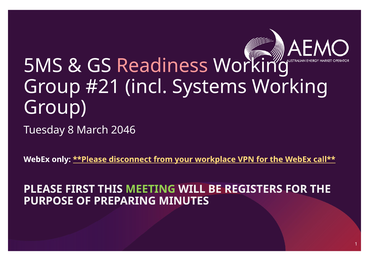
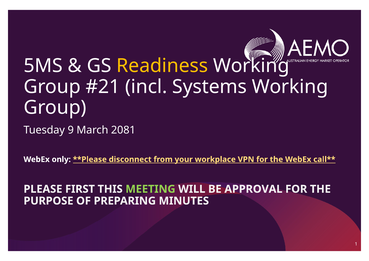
Readiness colour: pink -> yellow
8: 8 -> 9
2046: 2046 -> 2081
REGISTERS: REGISTERS -> APPROVAL
